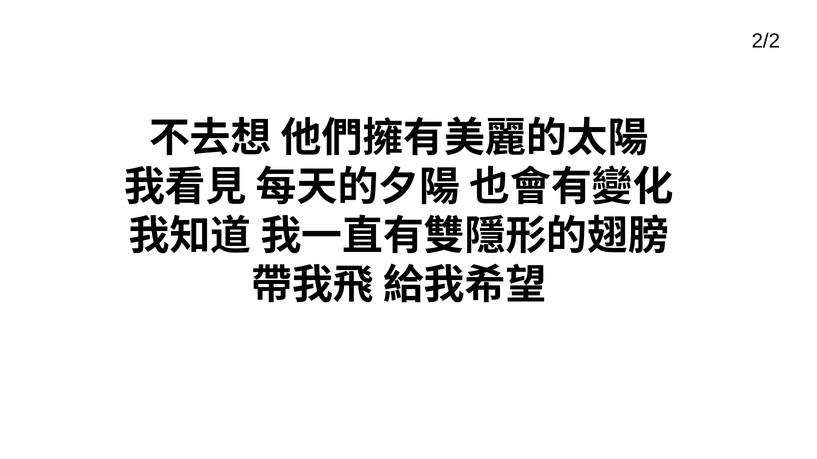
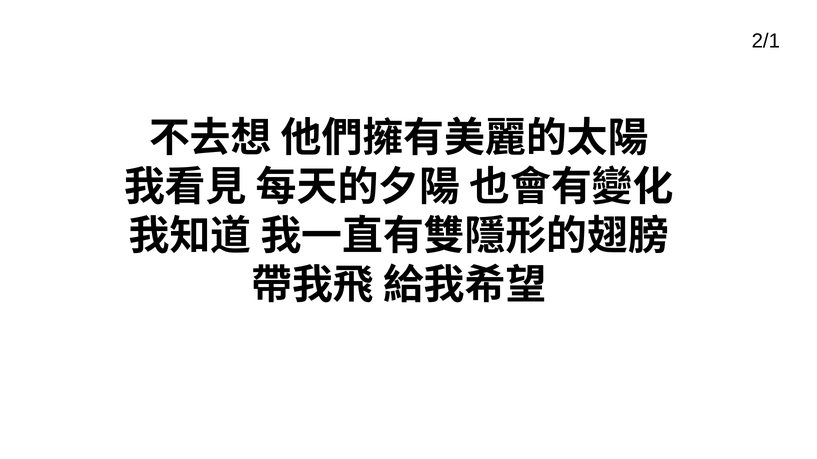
2/2: 2/2 -> 2/1
